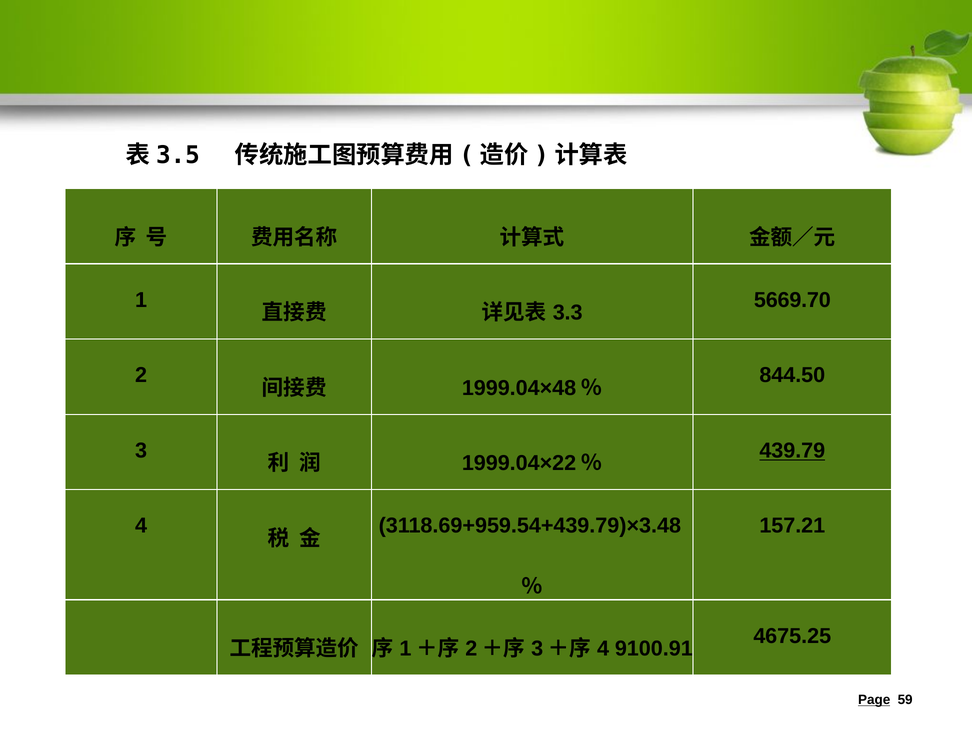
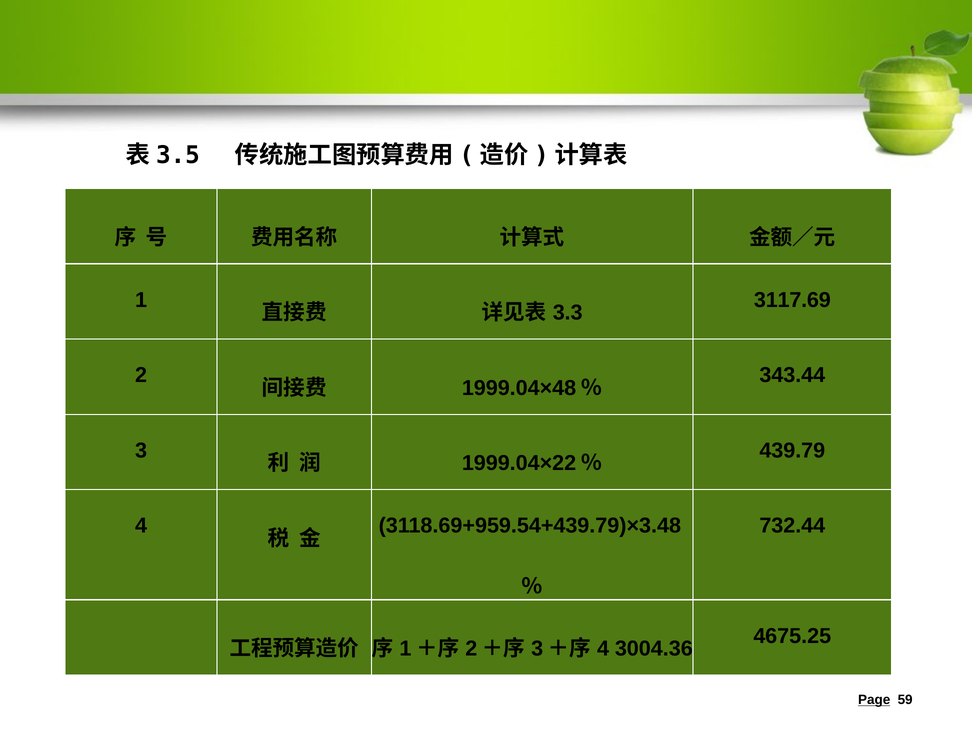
5669.70: 5669.70 -> 3117.69
844.50: 844.50 -> 343.44
439.79 underline: present -> none
157.21: 157.21 -> 732.44
9100.91: 9100.91 -> 3004.36
